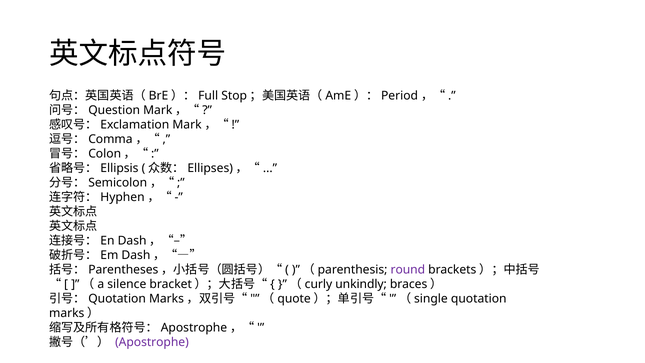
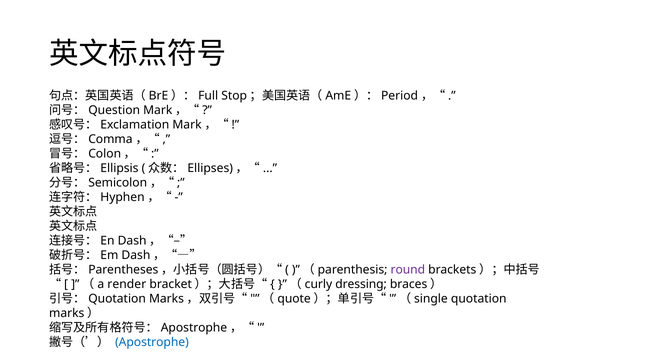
silence: silence -> render
unkindly: unkindly -> dressing
Apostrophe colour: purple -> blue
